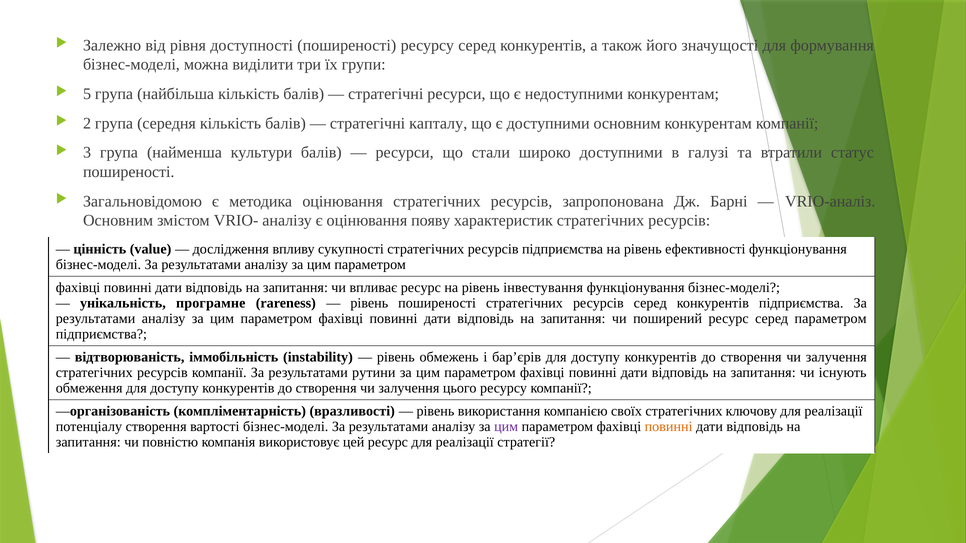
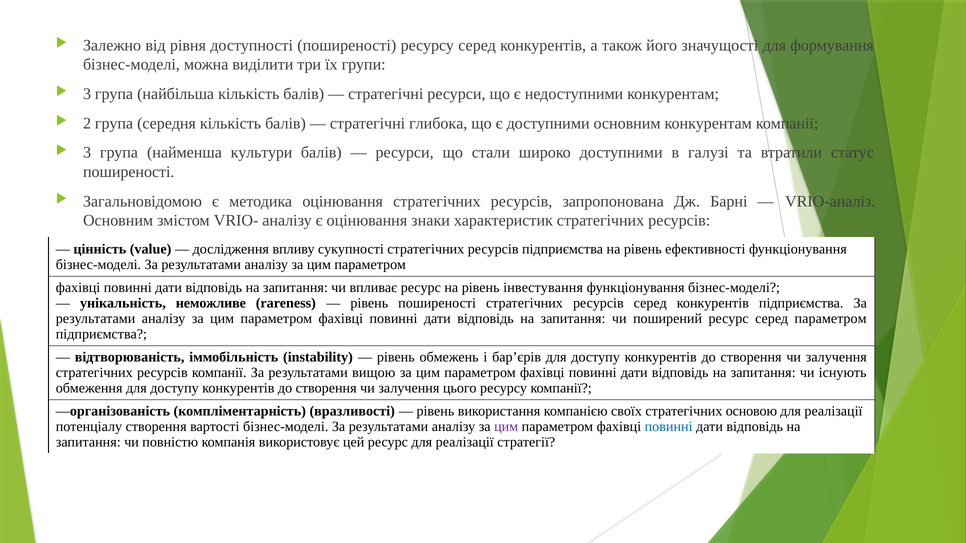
5 at (87, 94): 5 -> 3
капталу: капталу -> глибока
появу: появу -> знаки
програмне: програмне -> неможливе
рутини: рутини -> вищою
ключову: ключову -> основою
повинні at (669, 427) colour: orange -> blue
